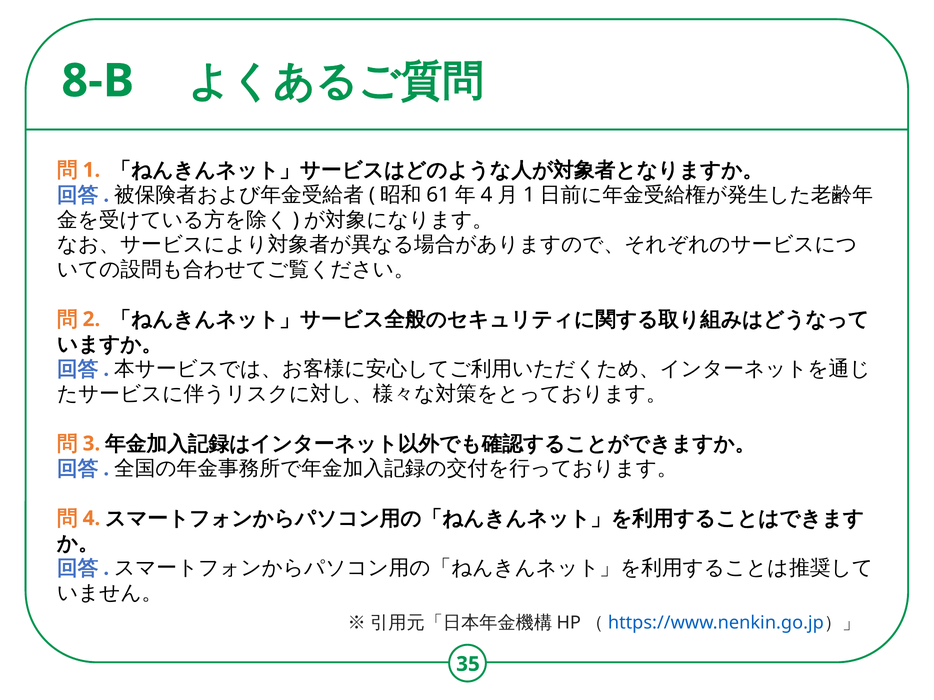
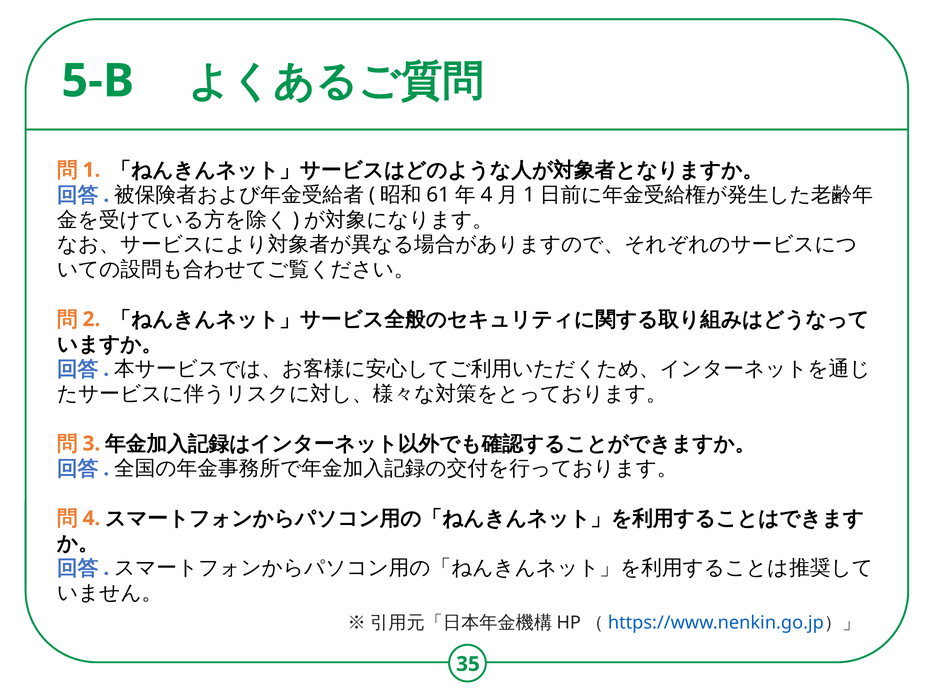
8-B: 8-B -> 5-B
